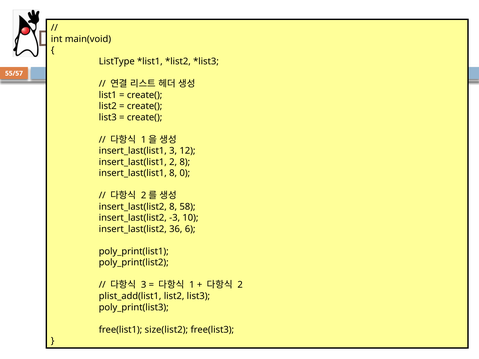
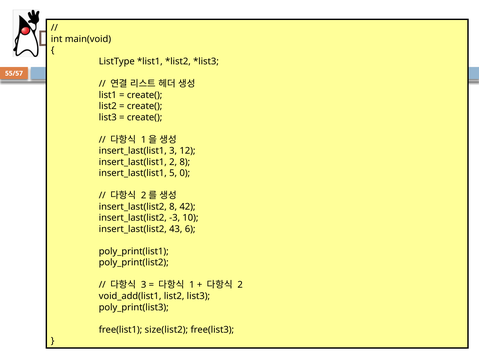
insert_last(list1 8: 8 -> 5
58: 58 -> 42
36: 36 -> 43
plist_add(list1: plist_add(list1 -> void_add(list1
